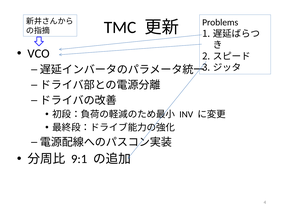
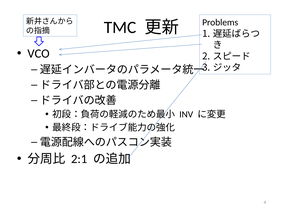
9:1: 9:1 -> 2:1
